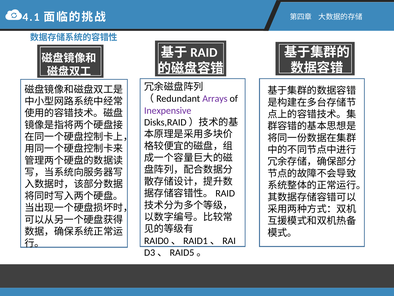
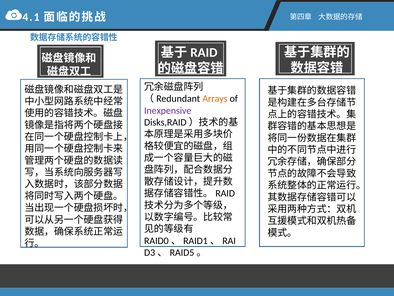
Arrays colour: purple -> orange
